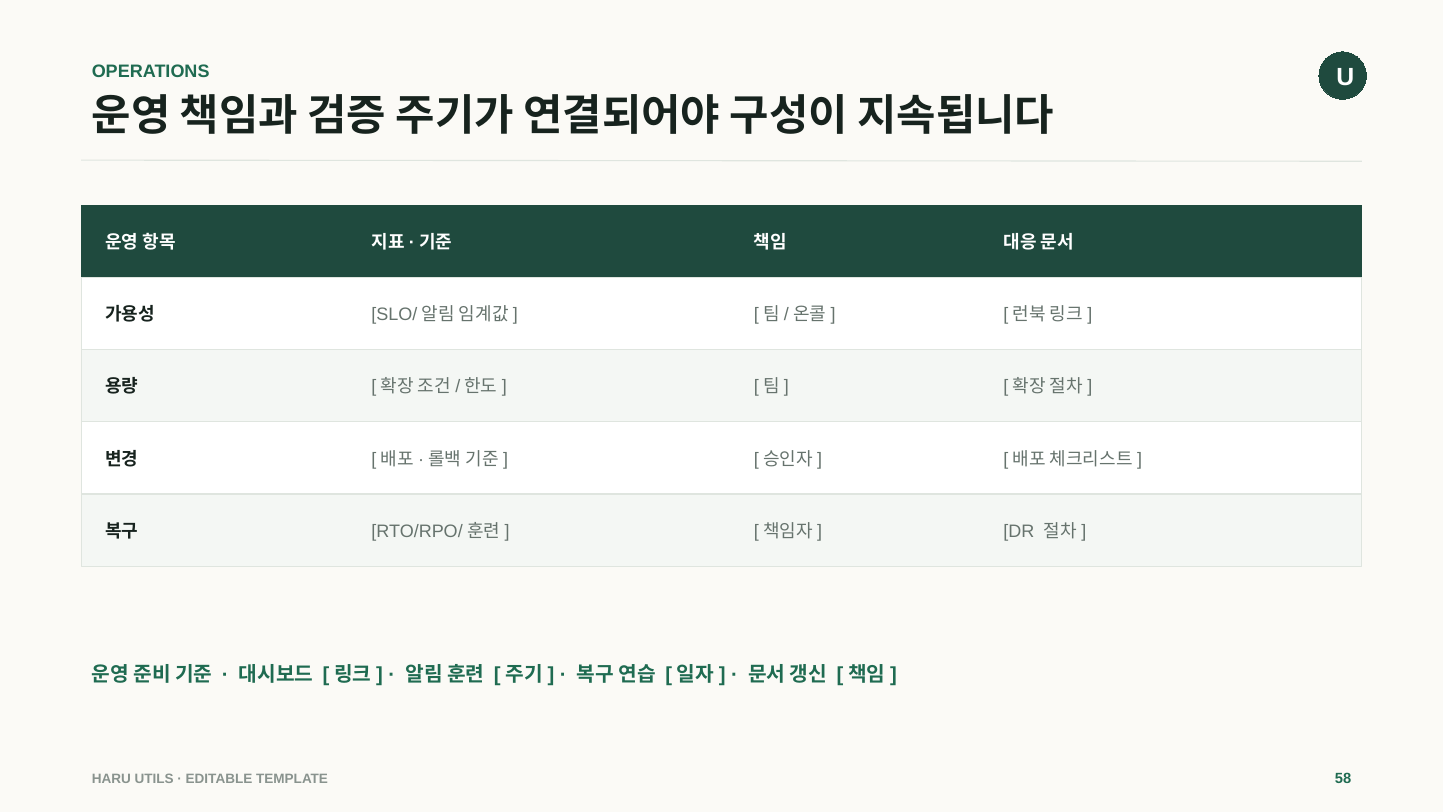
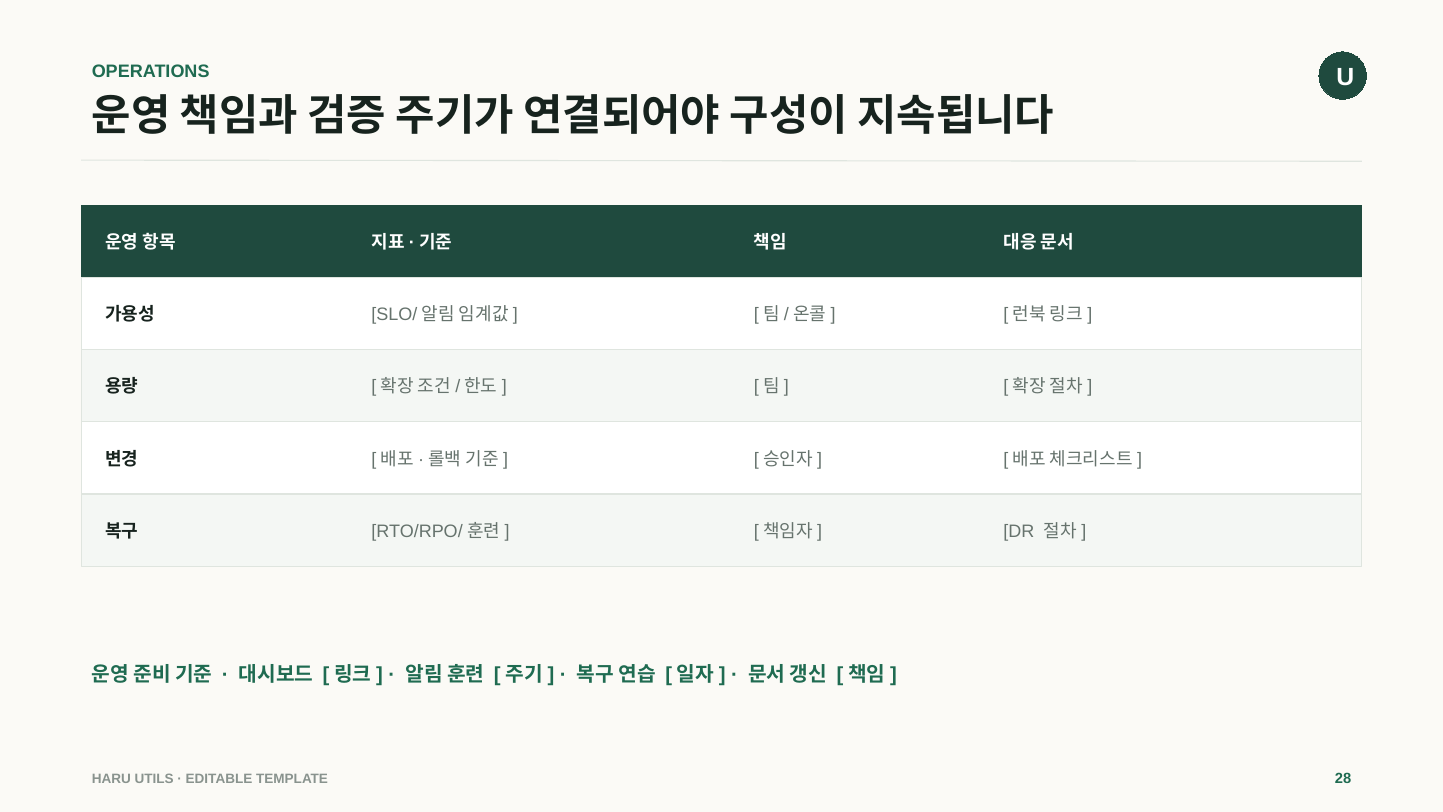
58: 58 -> 28
